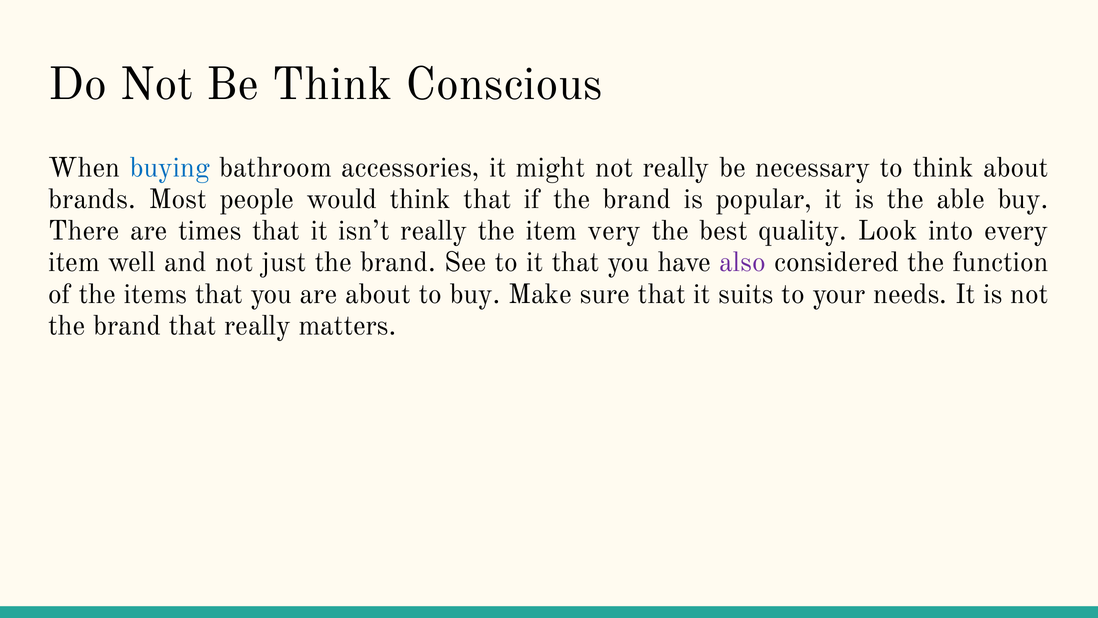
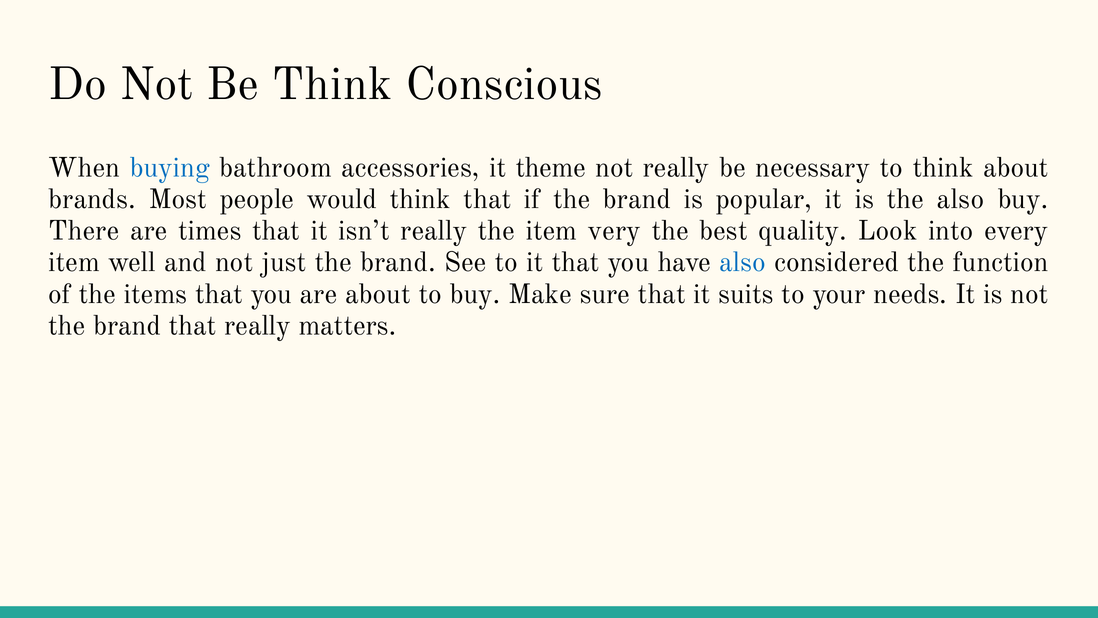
might: might -> theme
the able: able -> also
also at (743, 262) colour: purple -> blue
